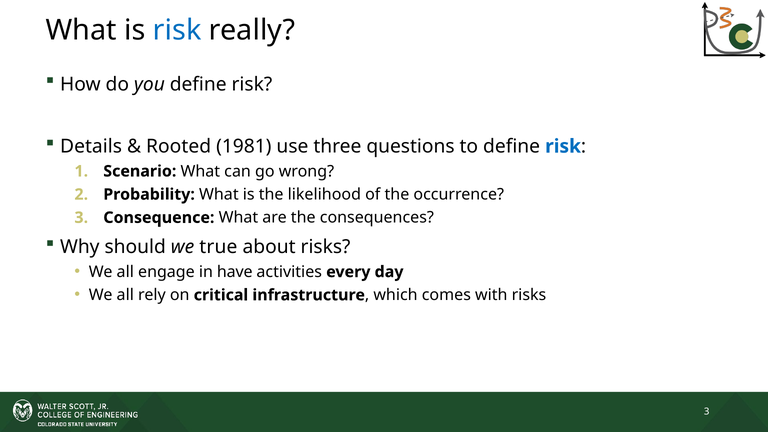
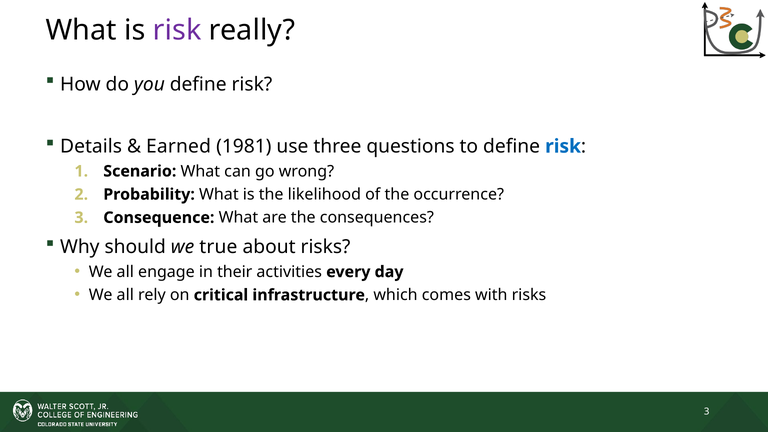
risk at (177, 30) colour: blue -> purple
Rooted: Rooted -> Earned
have: have -> their
